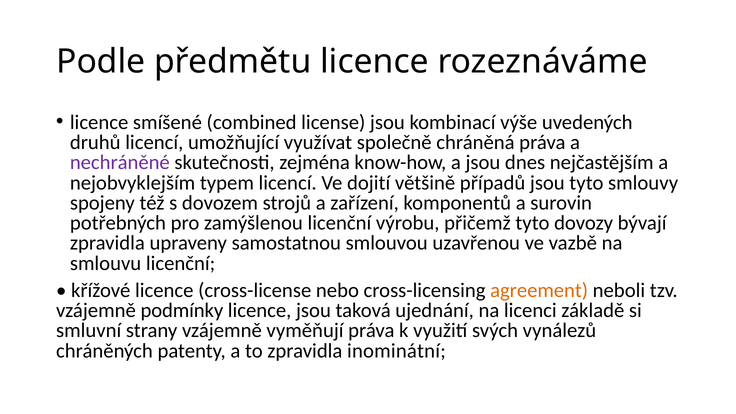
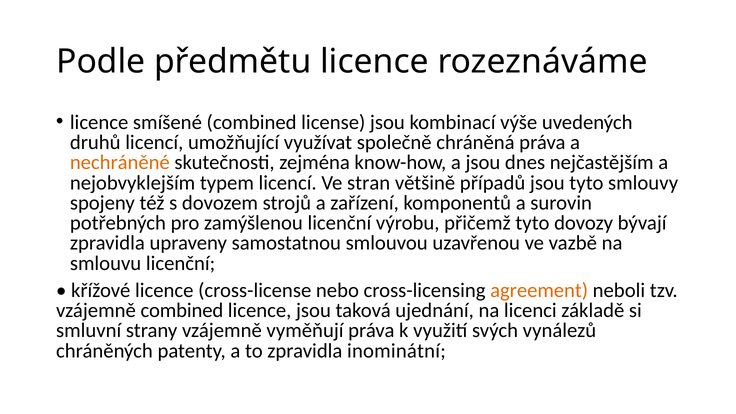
nechráněné colour: purple -> orange
dojití: dojití -> stran
vzájemně podmínky: podmínky -> combined
